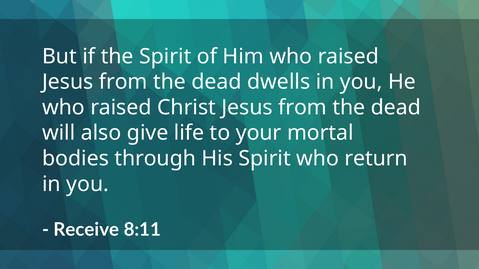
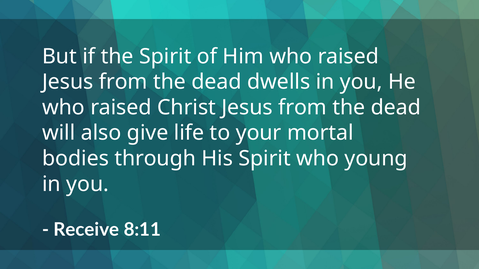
return: return -> young
